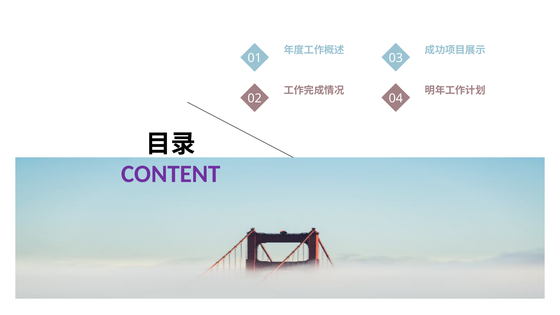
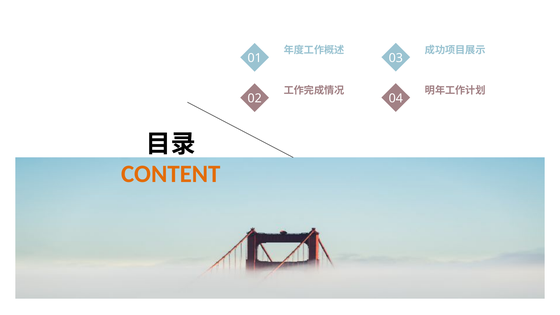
CONTENT colour: purple -> orange
